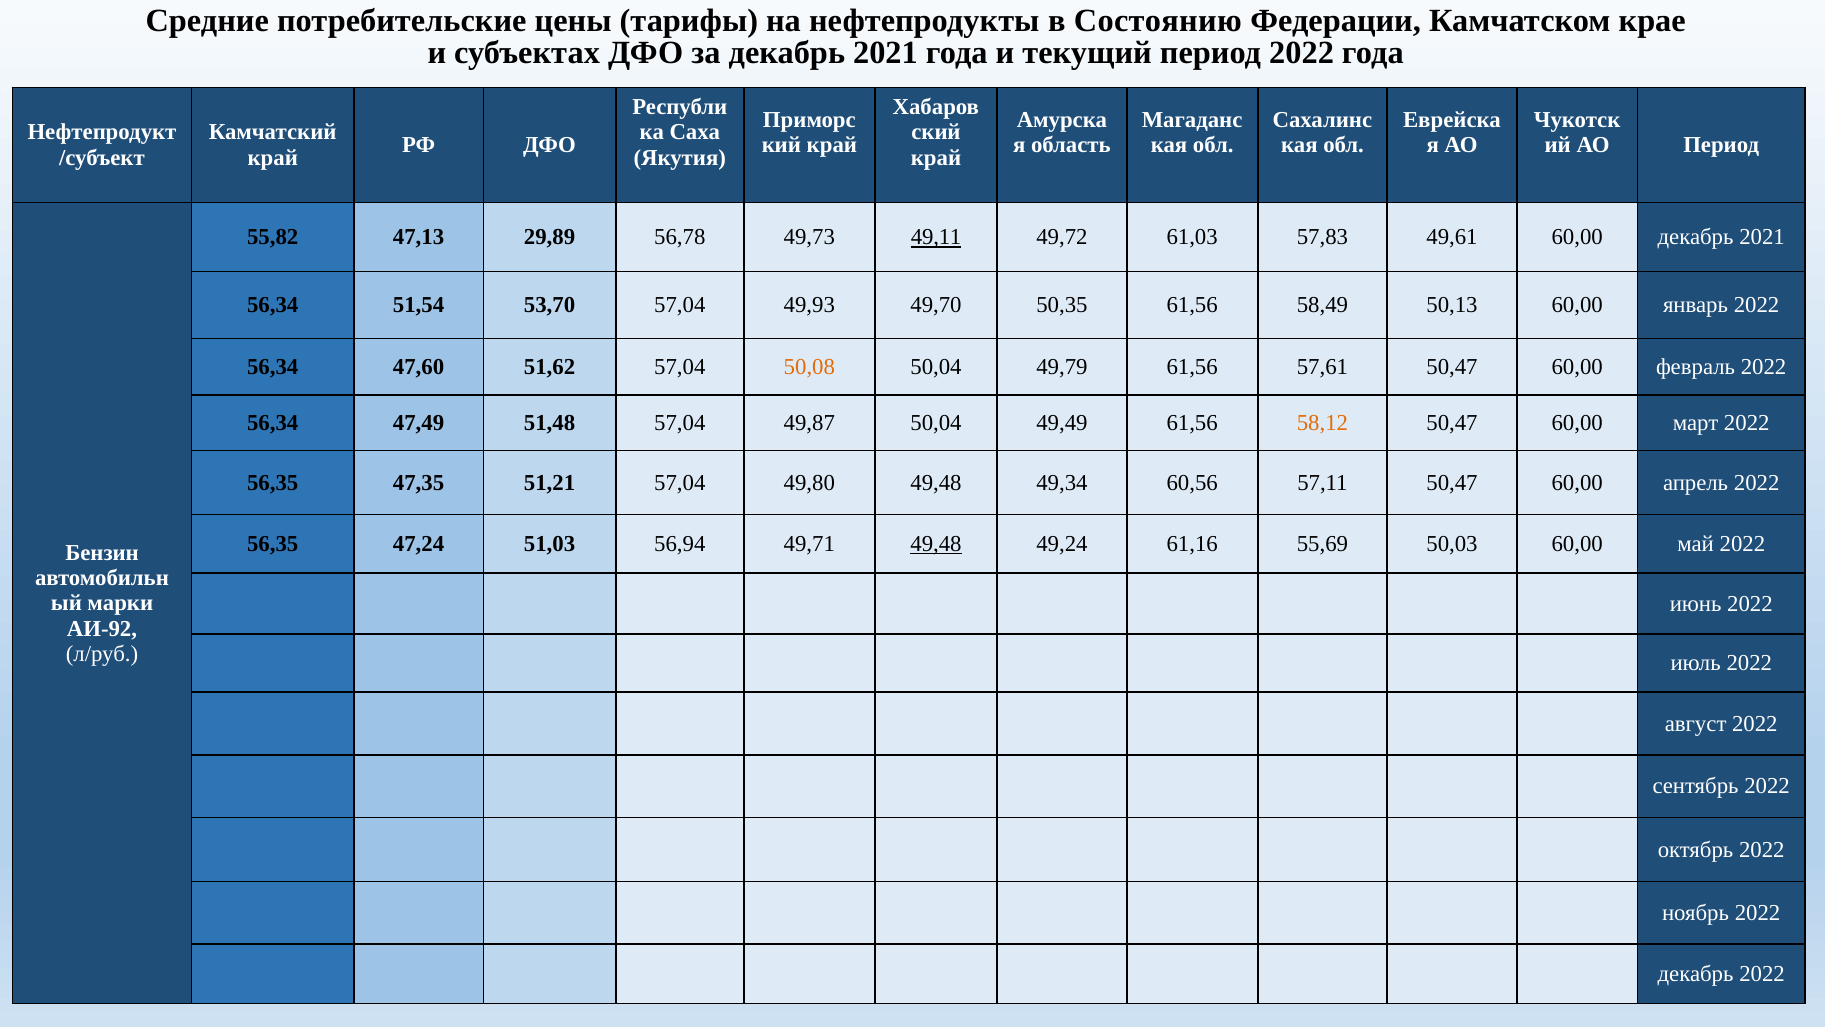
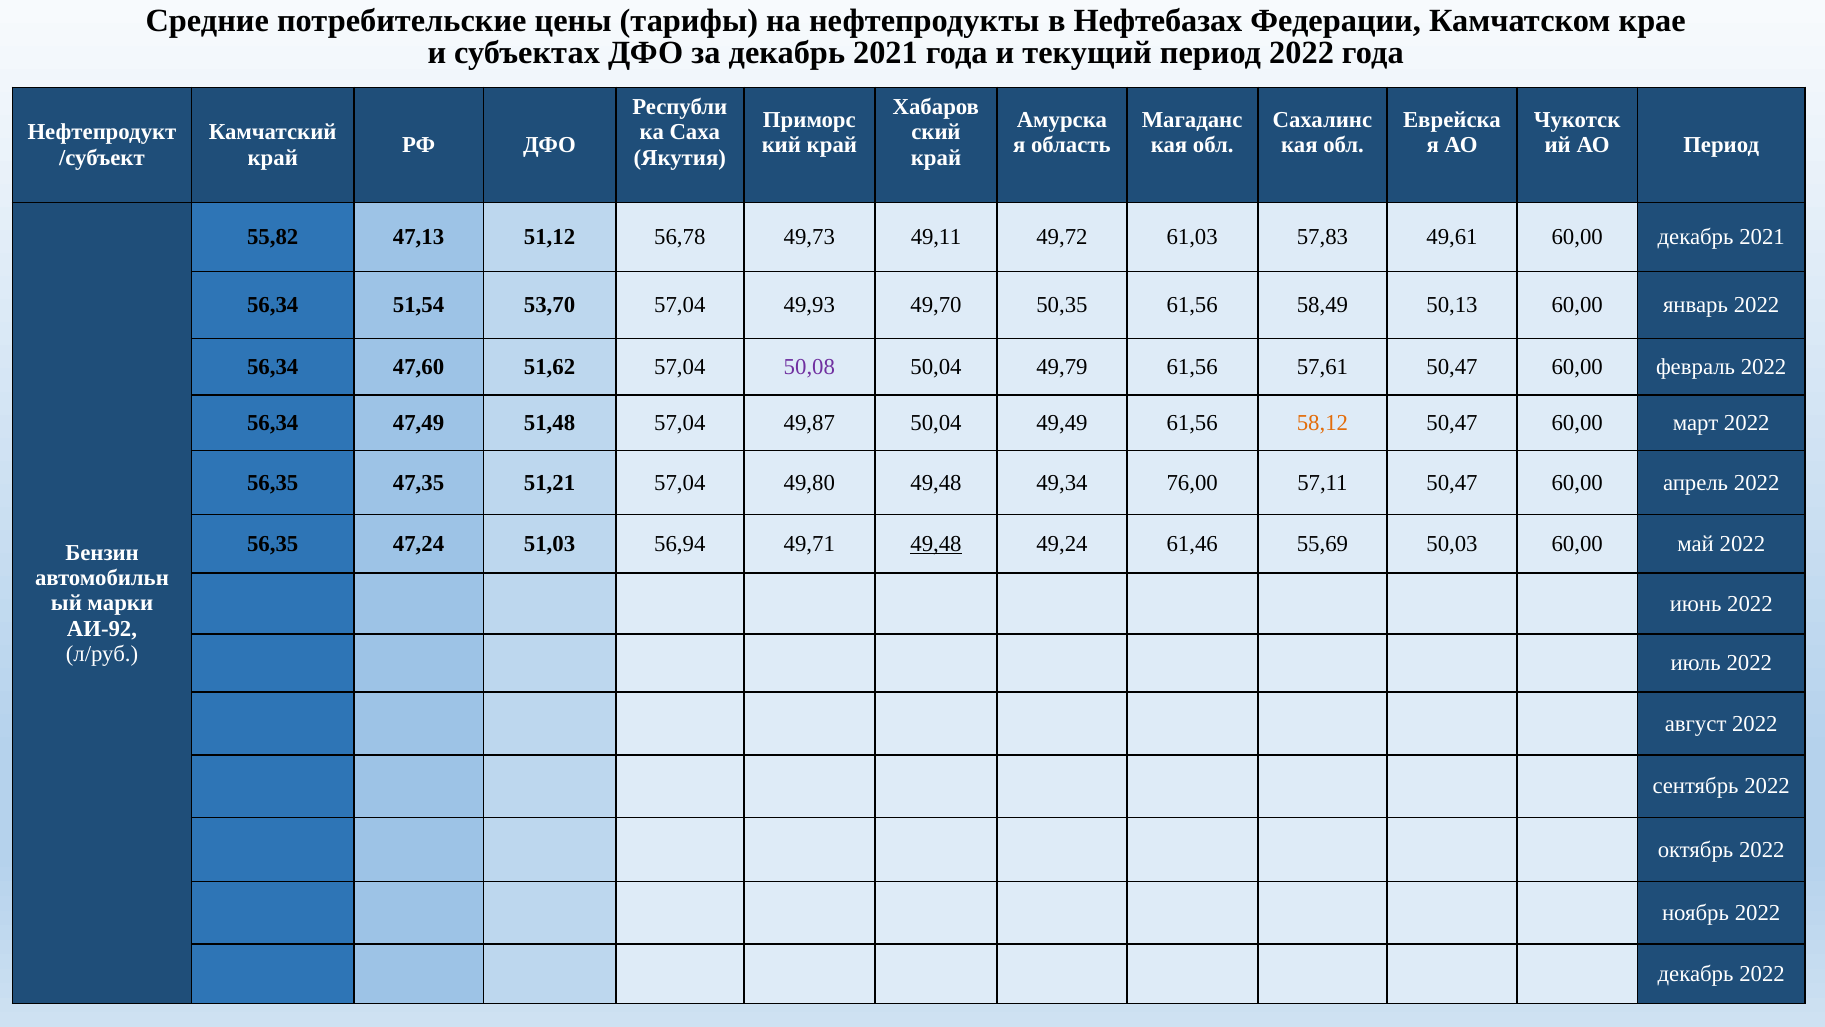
Состоянию: Состоянию -> Нефтебазах
29,89: 29,89 -> 51,12
49,11 underline: present -> none
50,08 colour: orange -> purple
60,56: 60,56 -> 76,00
61,16: 61,16 -> 61,46
